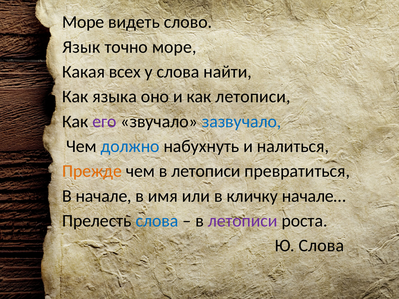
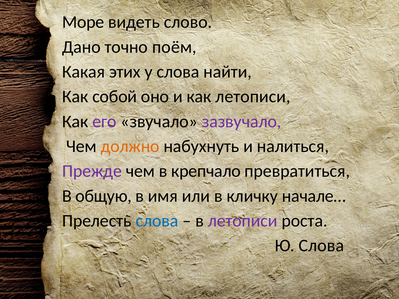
Язык: Язык -> Дано
точно море: море -> поём
всех: всех -> этих
языка: языка -> собой
зазвучало colour: blue -> purple
должно colour: blue -> orange
Прежде colour: orange -> purple
чем в летописи: летописи -> крепчало
начале: начале -> общую
